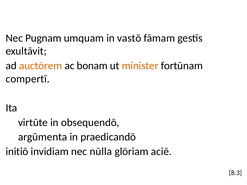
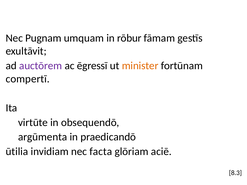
vastō: vastō -> rōbur
auctōrem colour: orange -> purple
bonam: bonam -> ēgressī
initiō: initiō -> ūtilia
nūlla: nūlla -> facta
